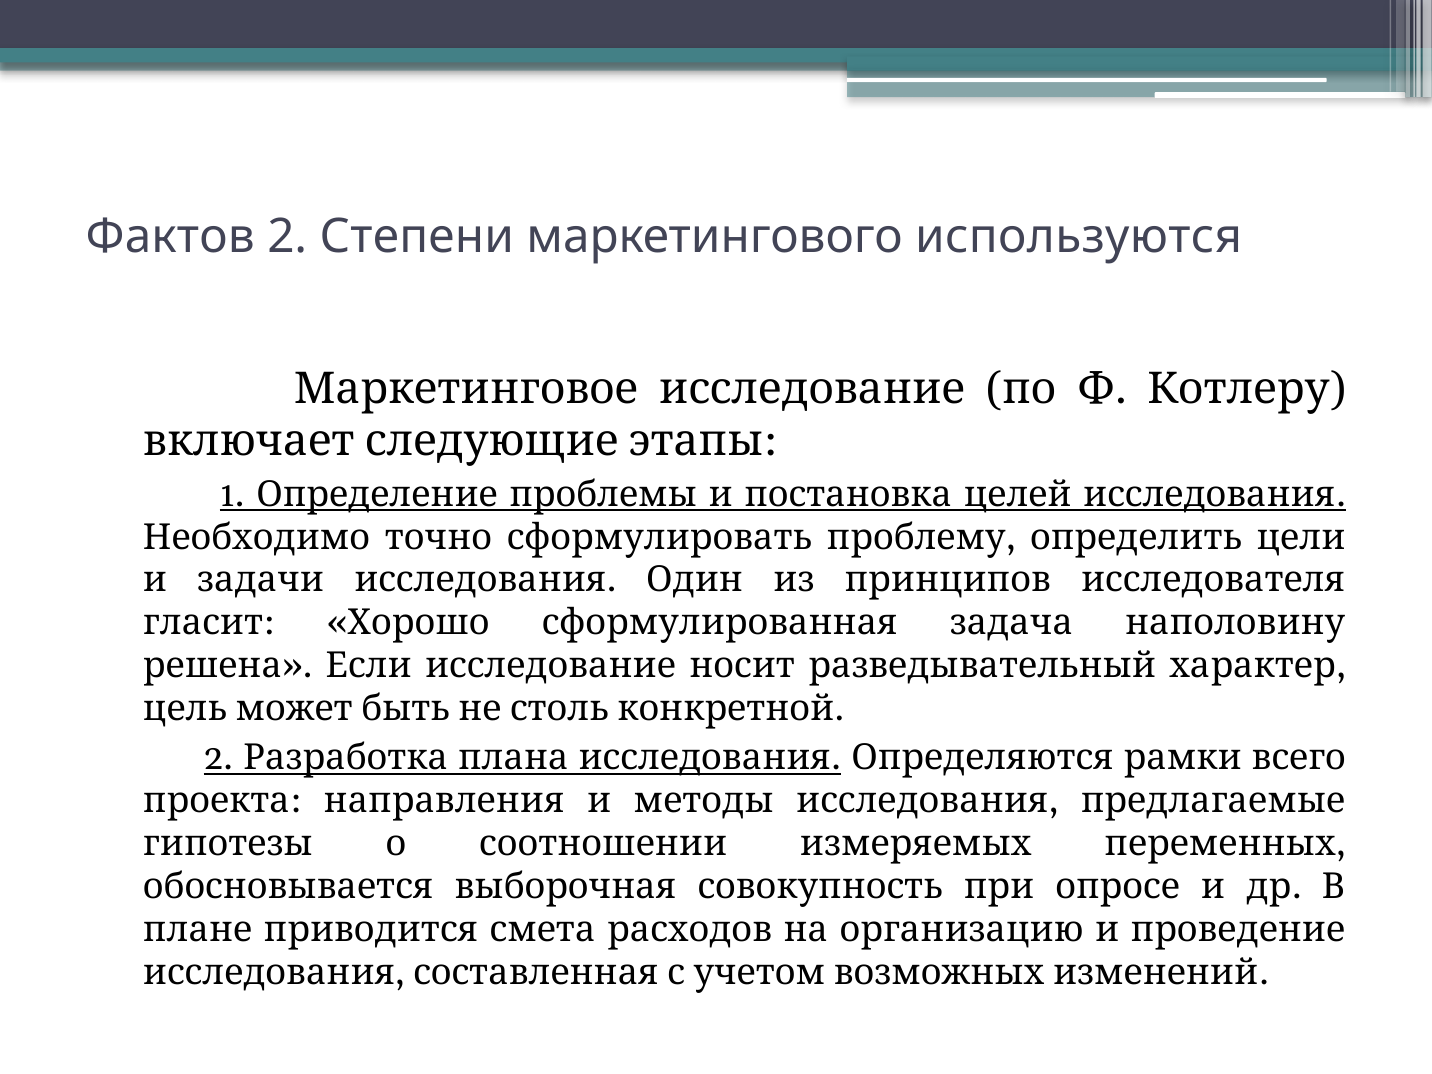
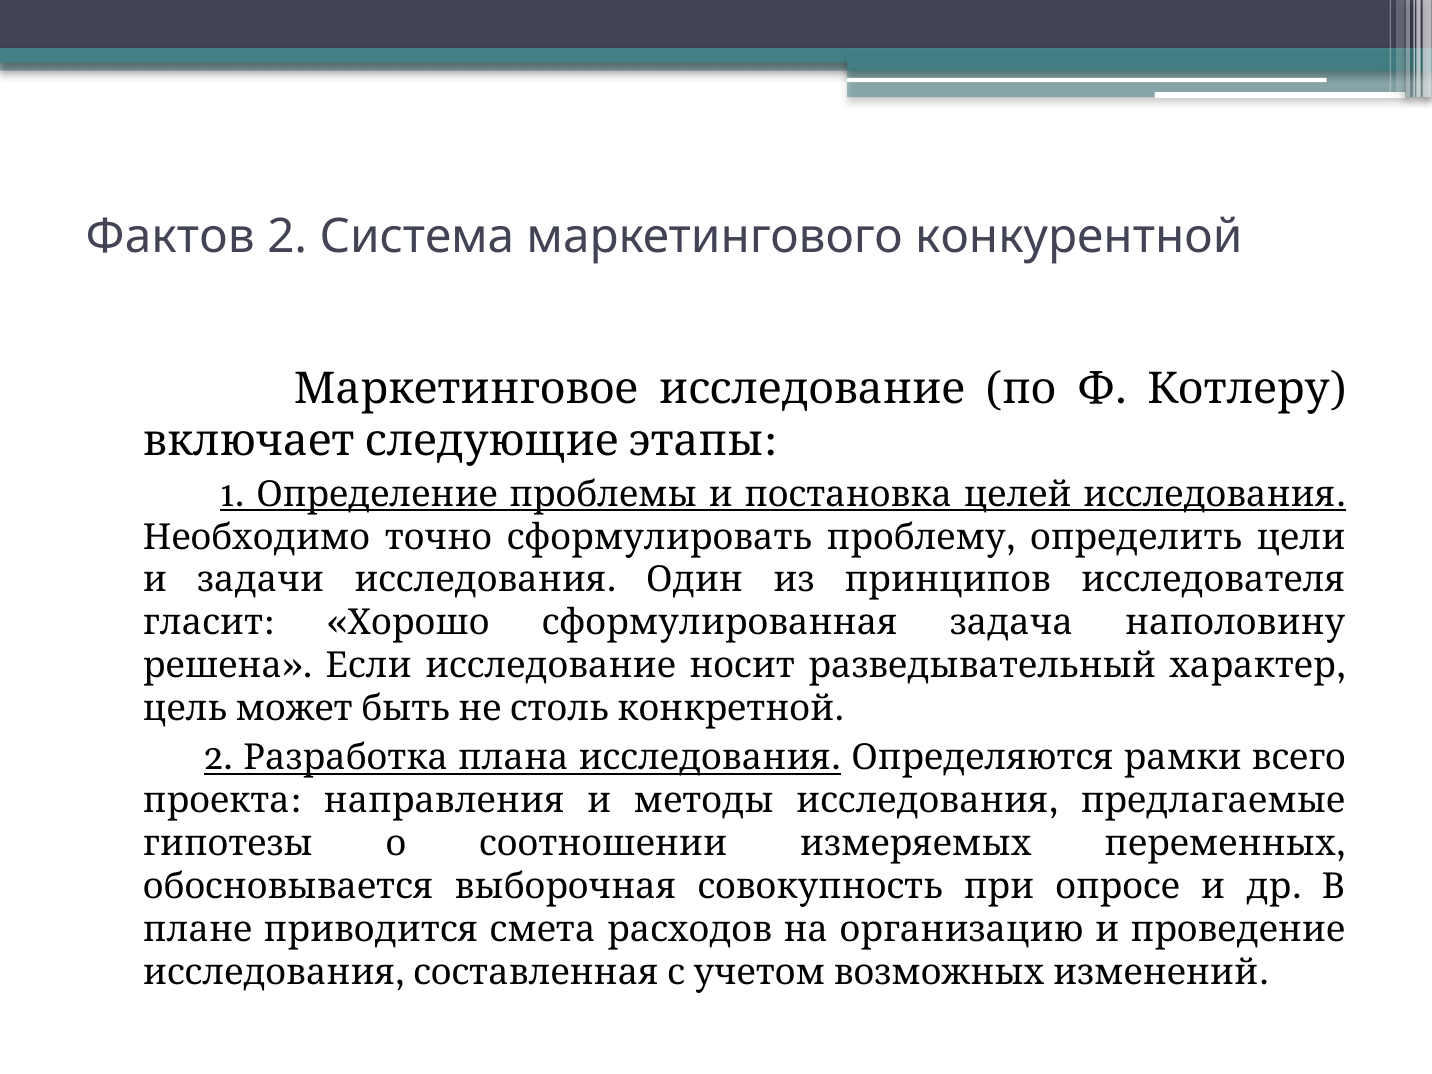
Степени: Степени -> Система
используются: используются -> конкурентной
